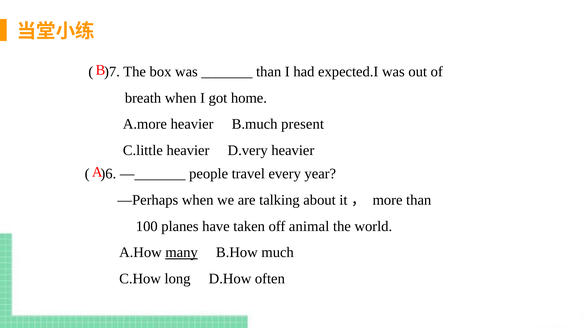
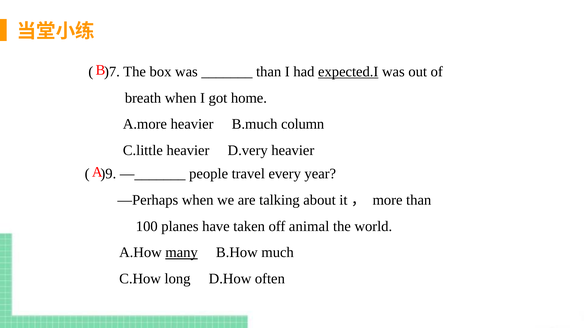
expected.I underline: none -> present
present: present -> column
)6: )6 -> )9
